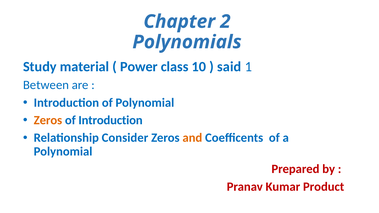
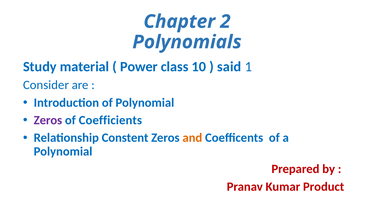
Between: Between -> Consider
Zeros at (48, 120) colour: orange -> purple
of Introduction: Introduction -> Coefficients
Consider: Consider -> Constent
